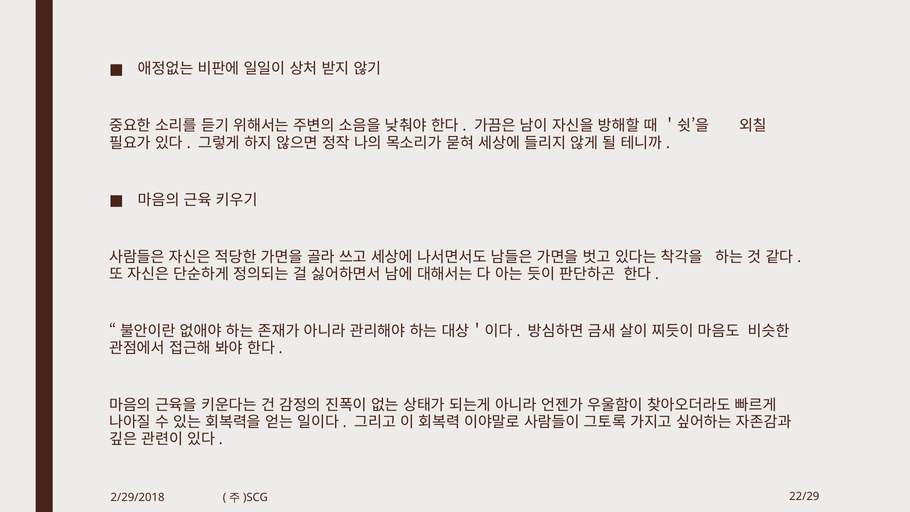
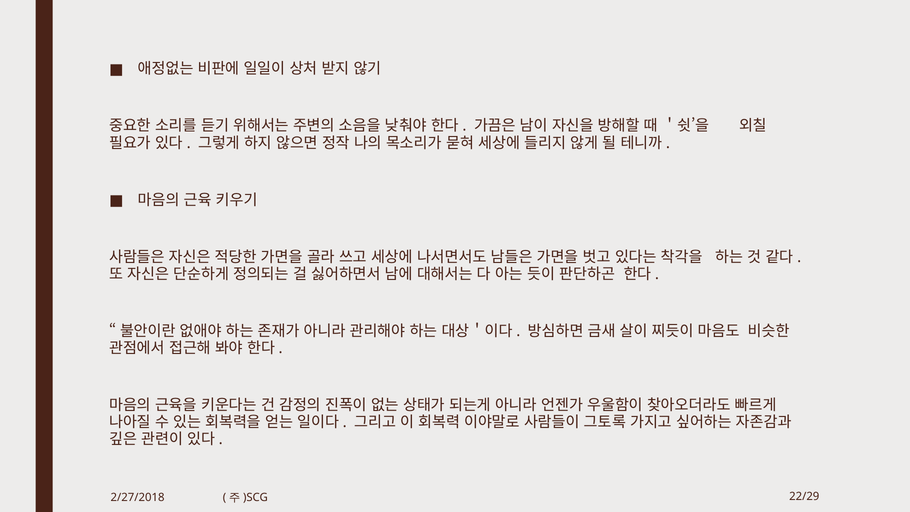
2/29/2018: 2/29/2018 -> 2/27/2018
